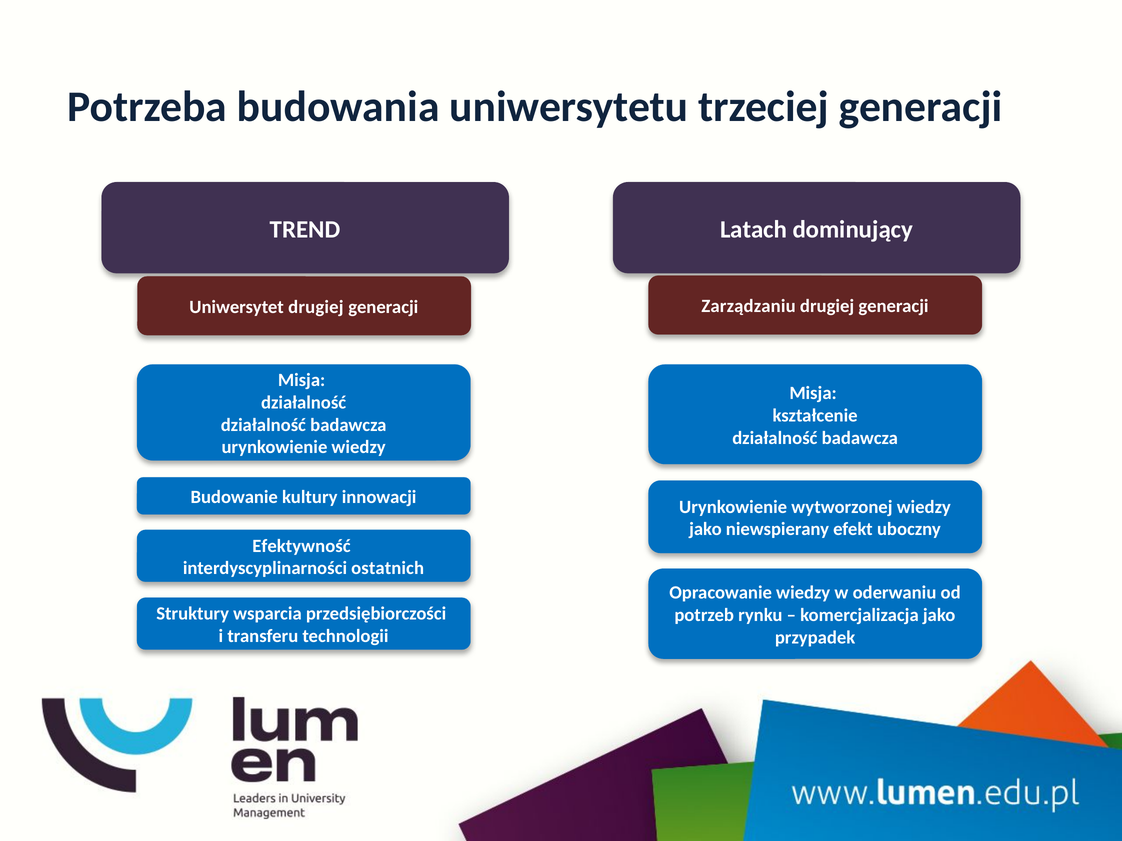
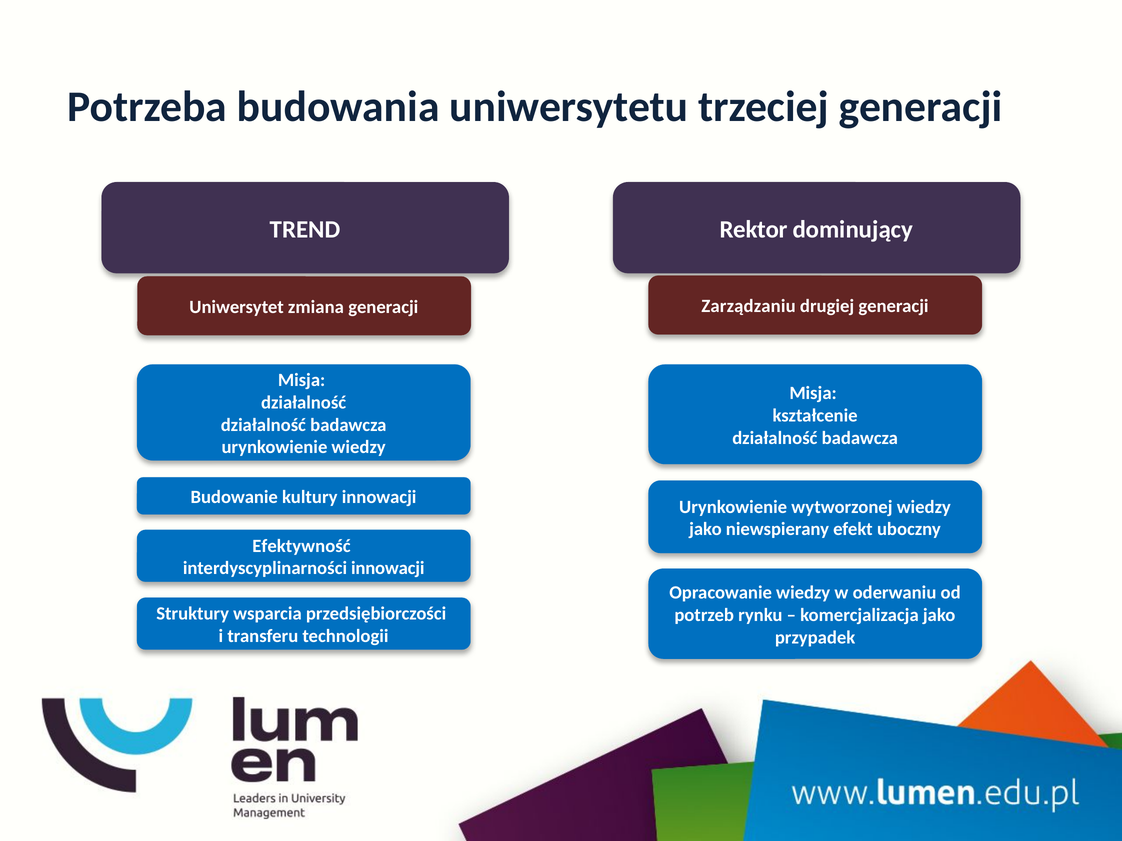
Latach: Latach -> Rektor
Uniwersytet drugiej: drugiej -> zmiana
interdyscyplinarności ostatnich: ostatnich -> innowacji
